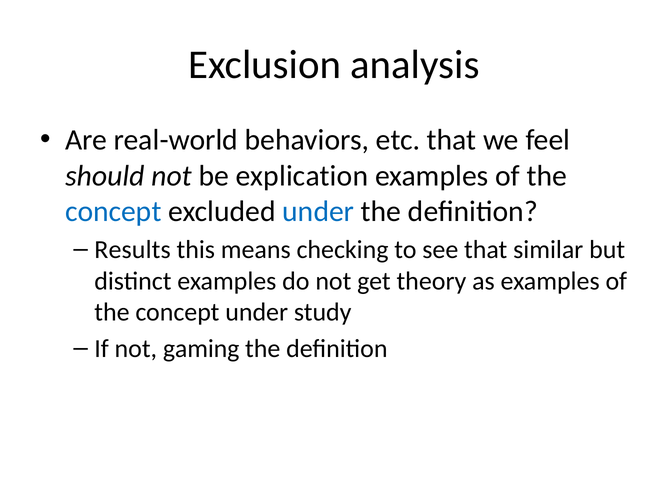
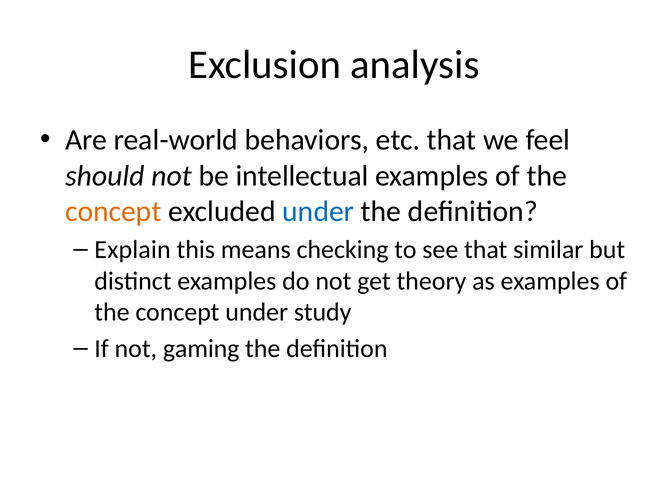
explication: explication -> intellectual
concept at (113, 211) colour: blue -> orange
Results: Results -> Explain
